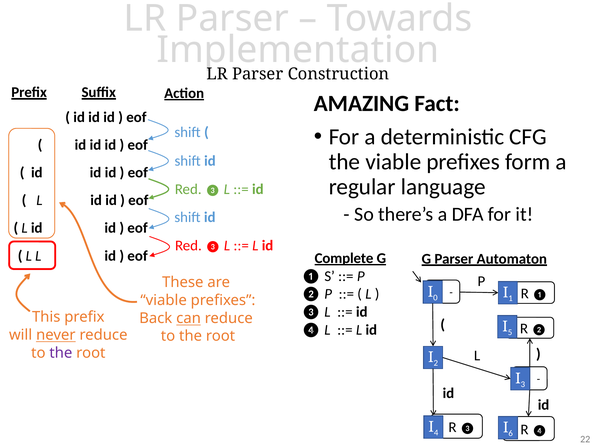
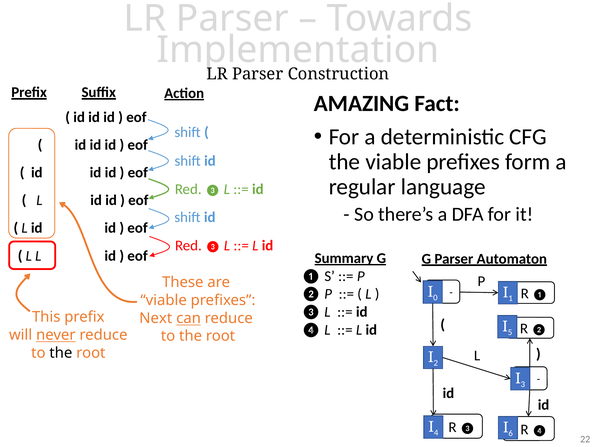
Complete: Complete -> Summary
Back: Back -> Next
the at (61, 353) colour: purple -> black
